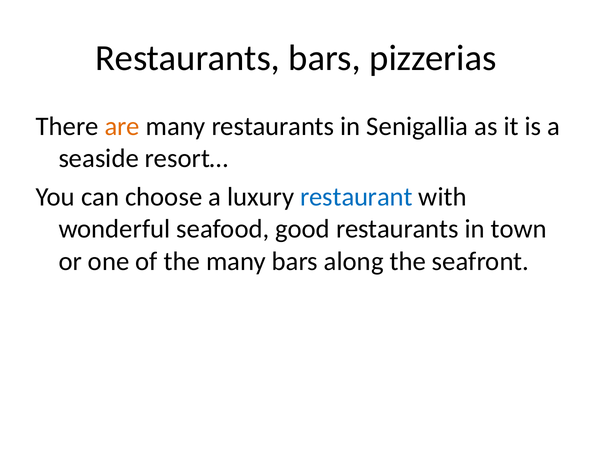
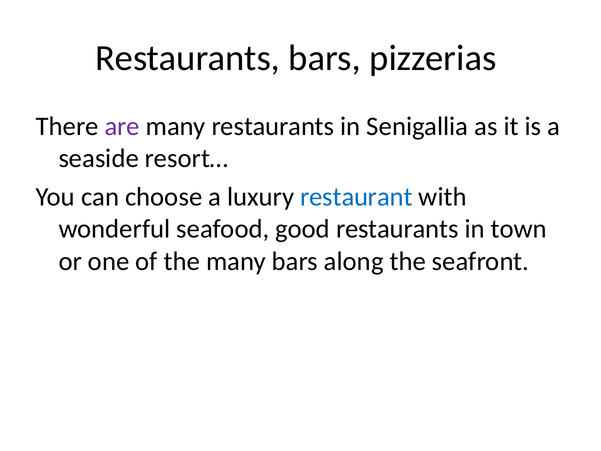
are colour: orange -> purple
